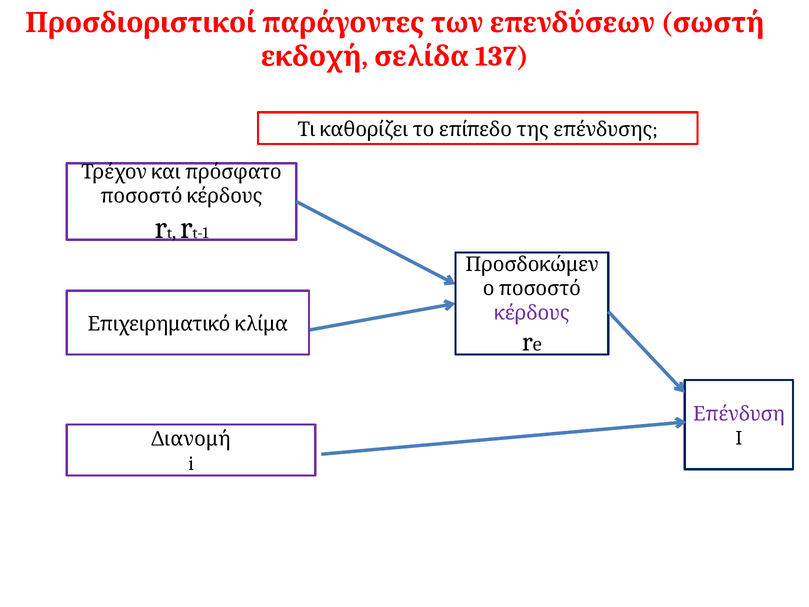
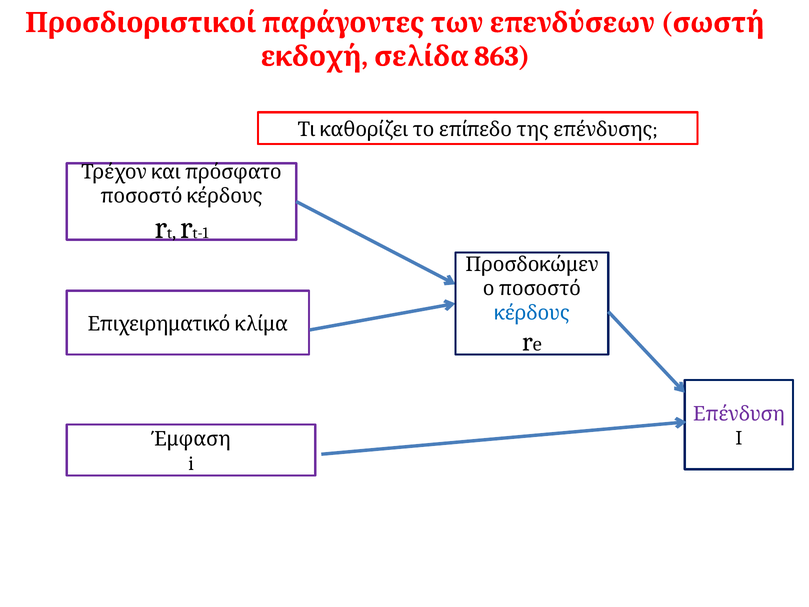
137: 137 -> 863
κέρδους colour: purple -> blue
Διανομή: Διανομή -> Έμφαση
